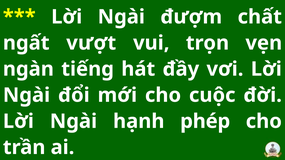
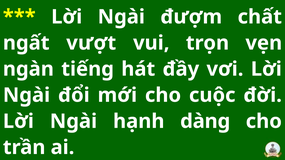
phép: phép -> dàng
